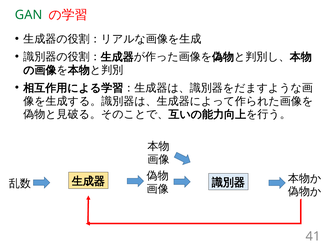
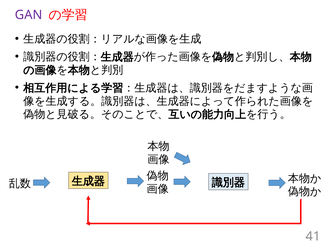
GAN colour: green -> purple
